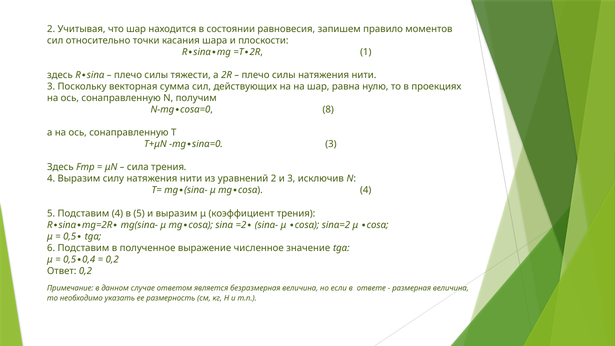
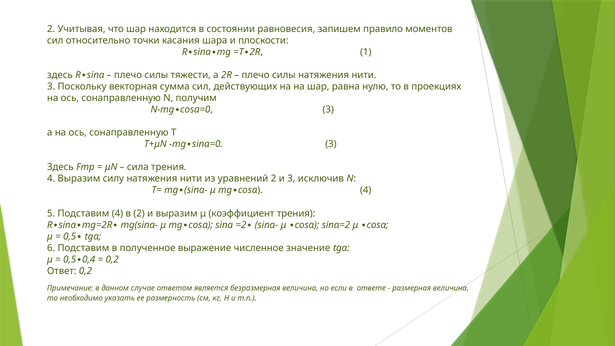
8 at (328, 110): 8 -> 3
в 5: 5 -> 2
